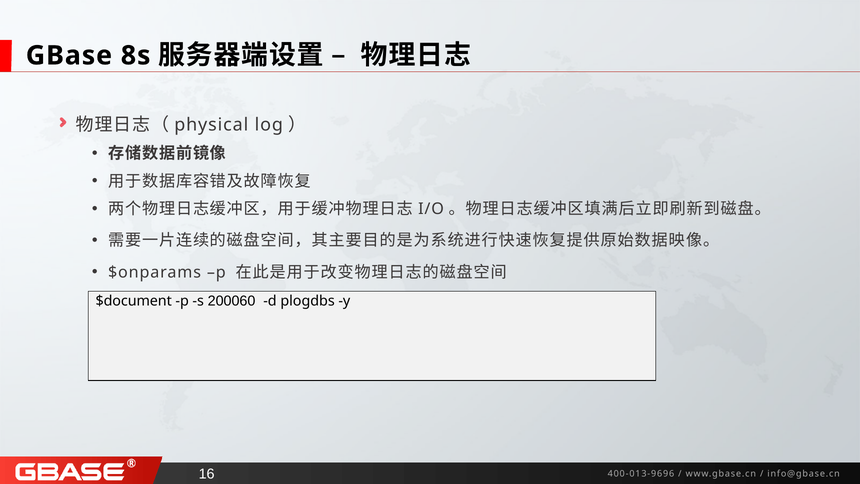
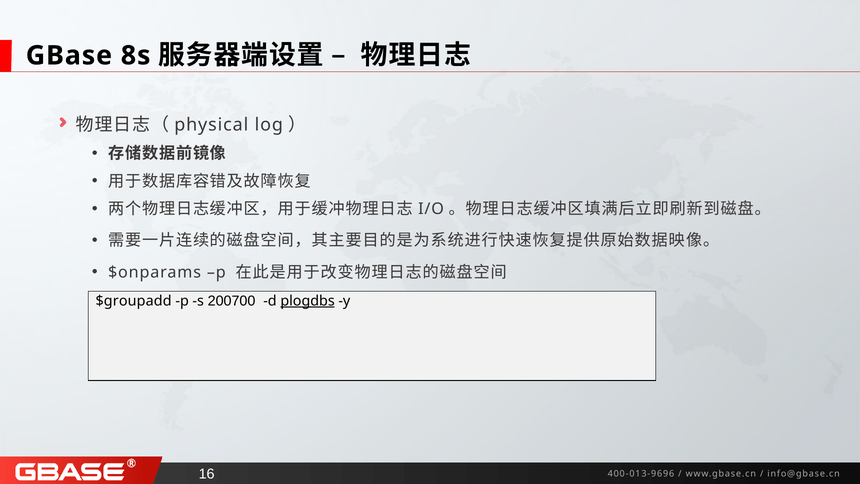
$document: $document -> $groupadd
200060: 200060 -> 200700
plogdbs underline: none -> present
